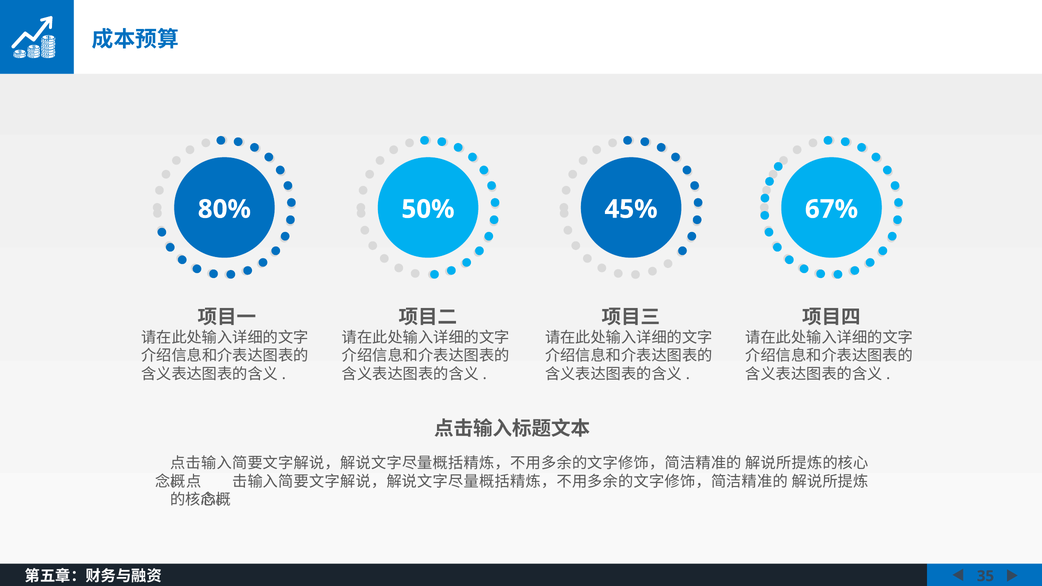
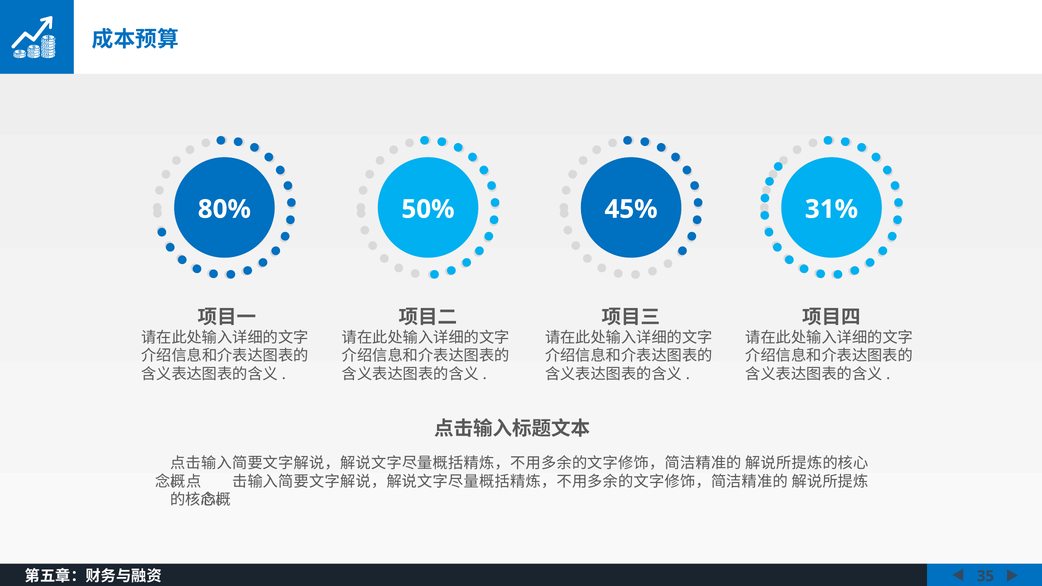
67%: 67% -> 31%
